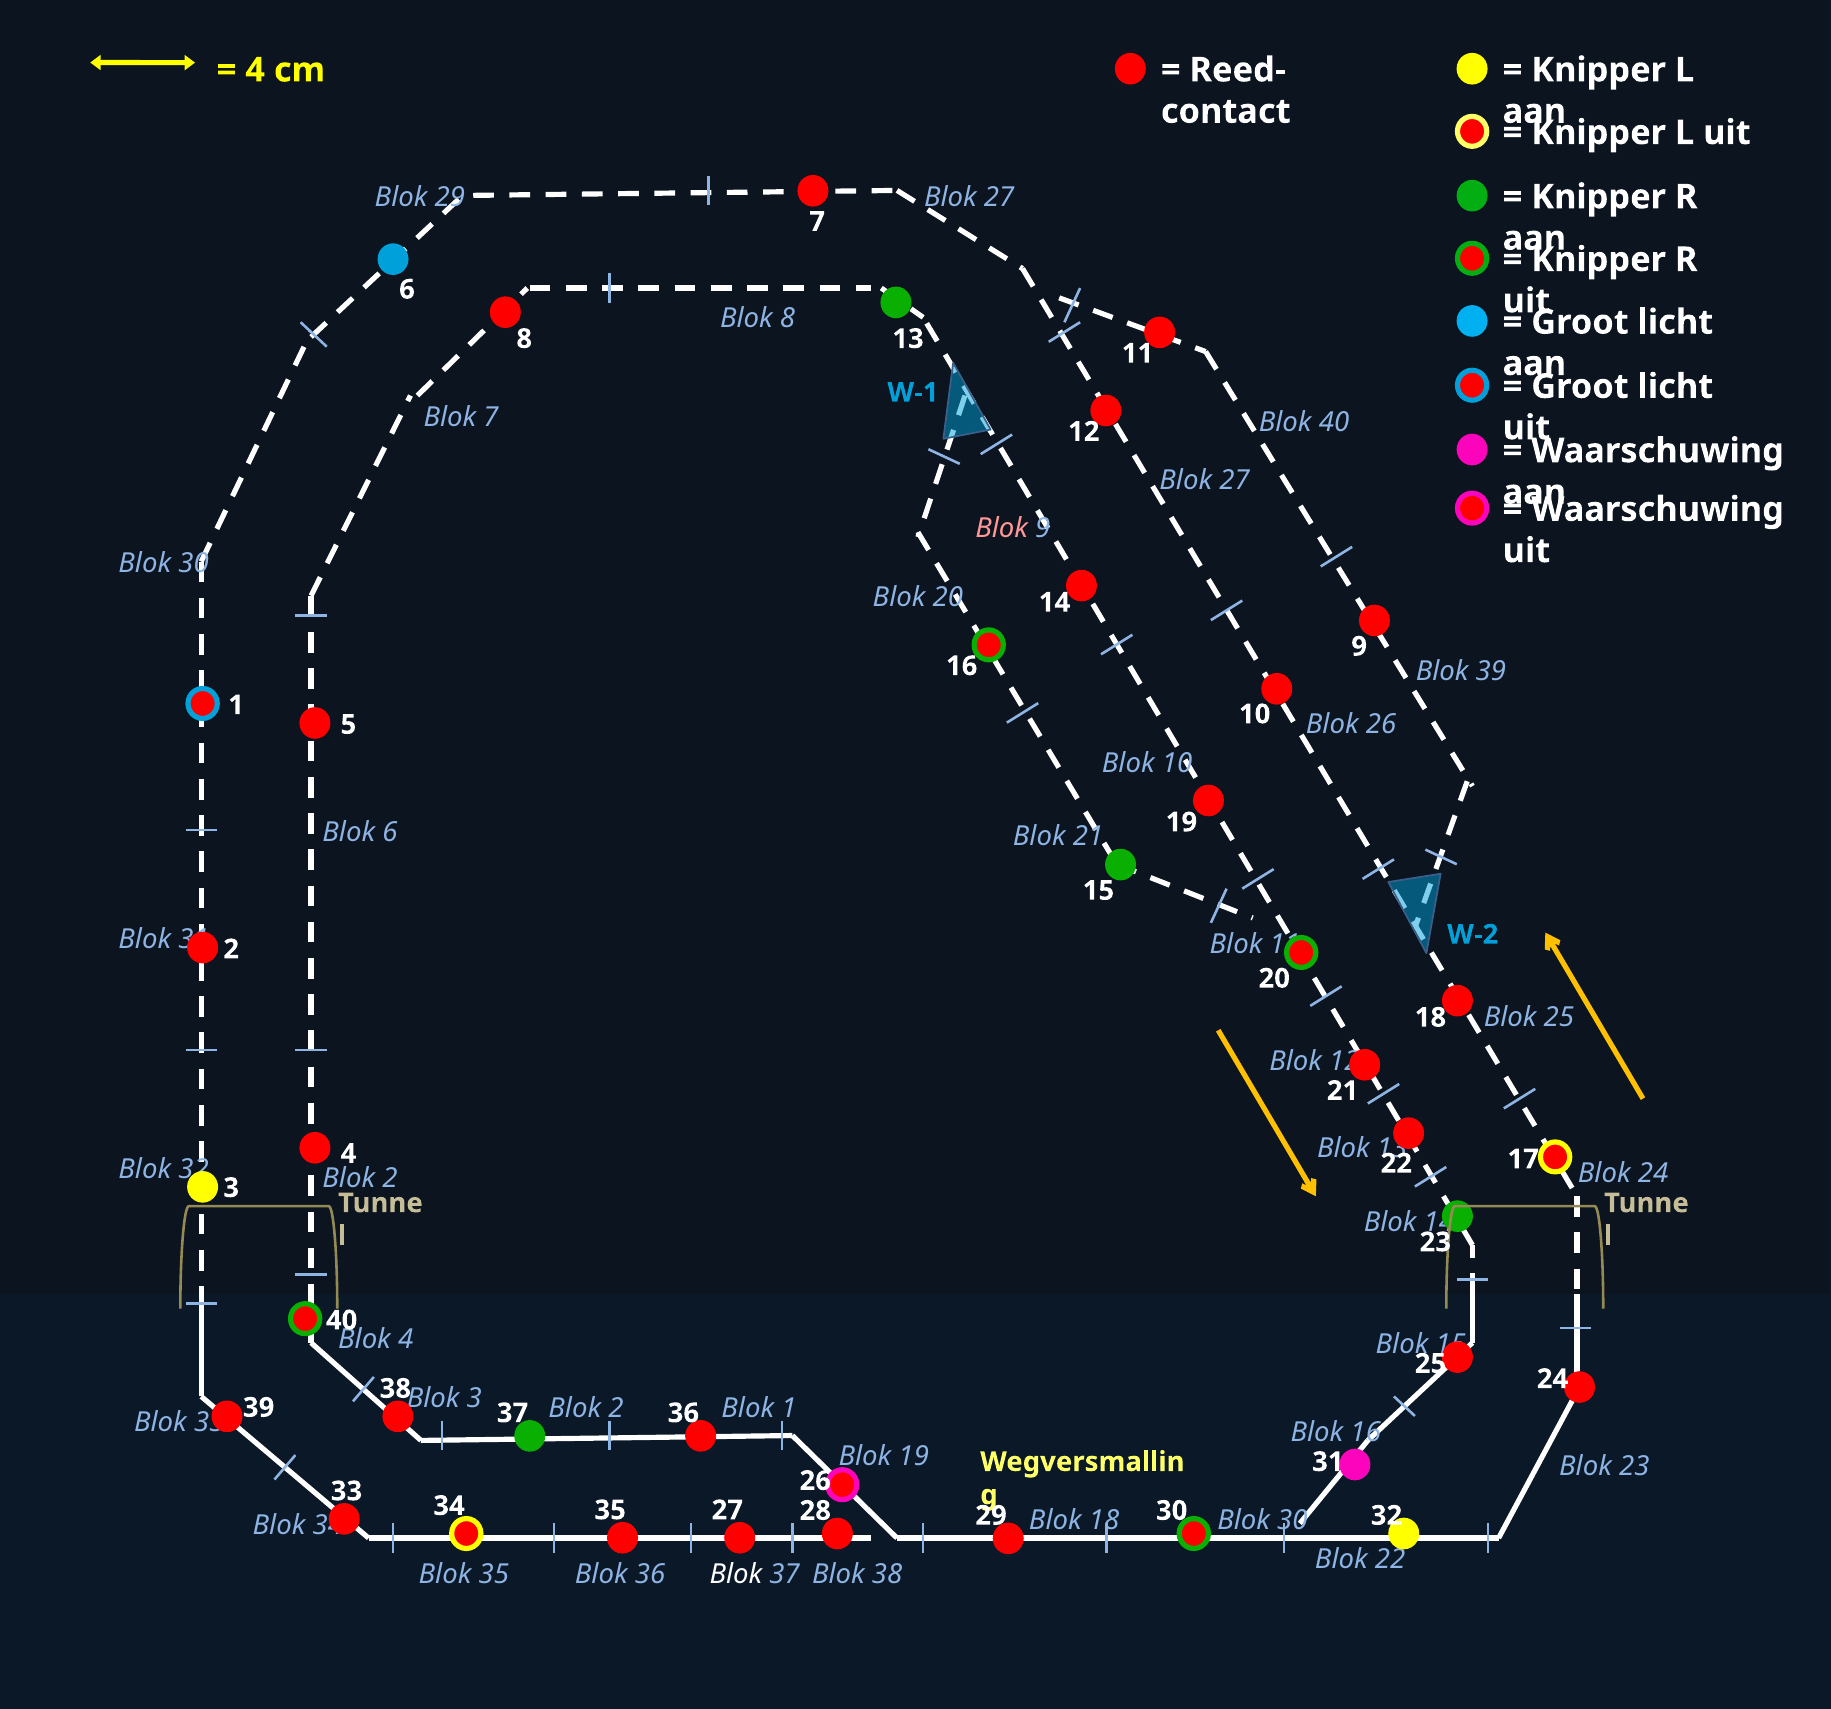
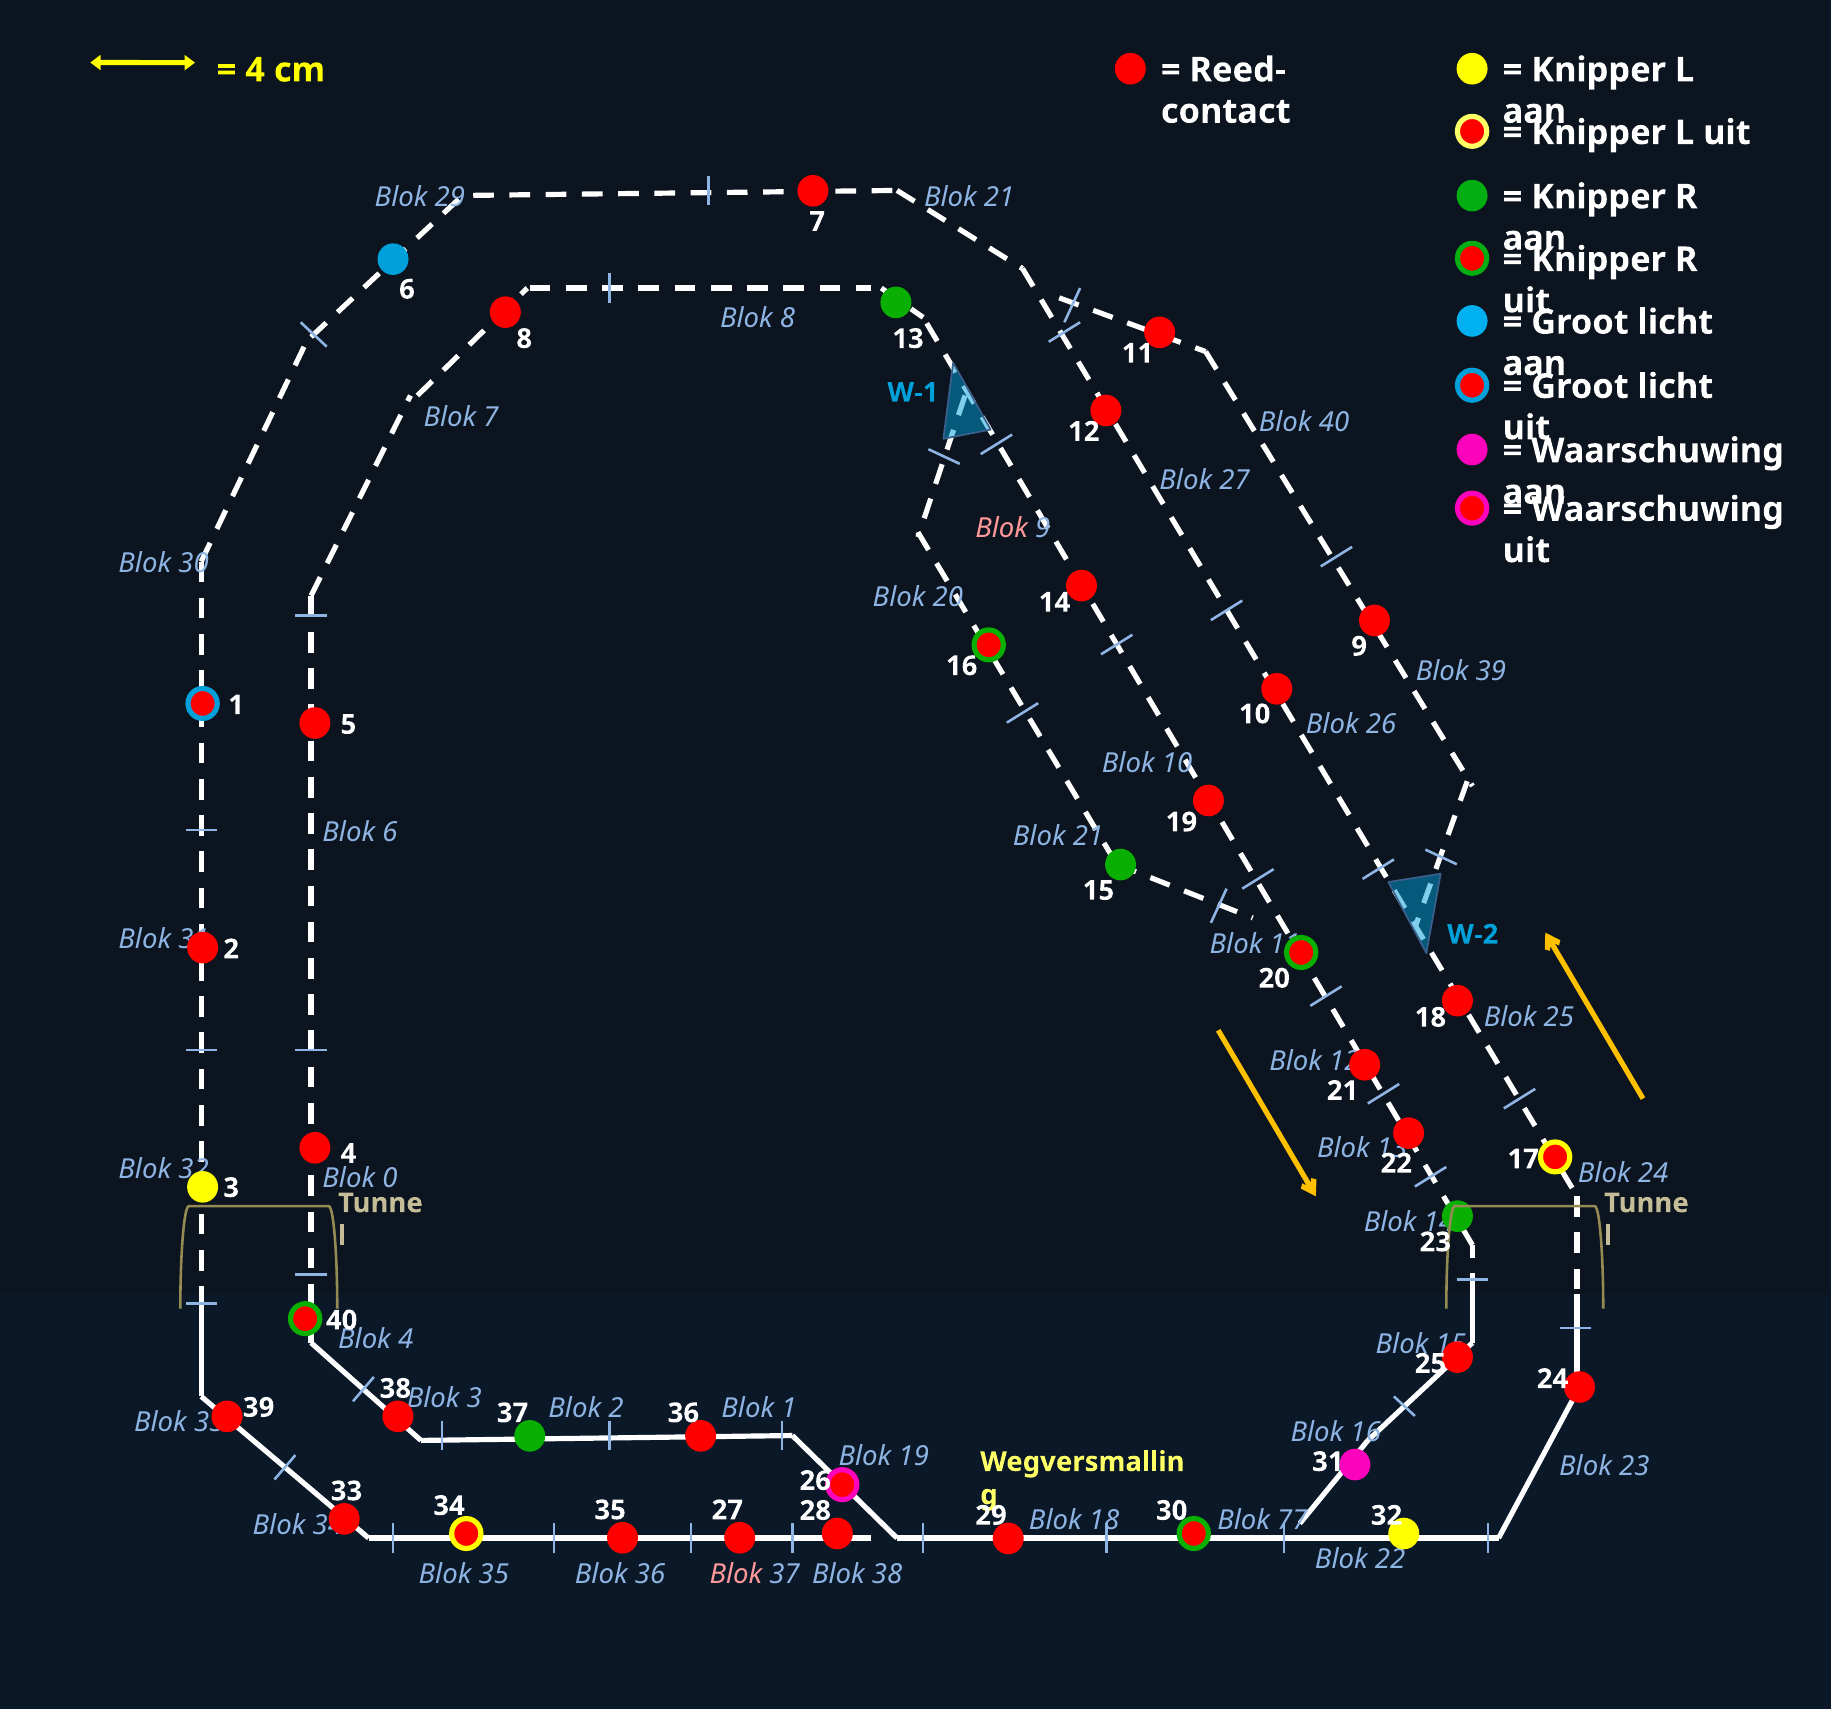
27 at (999, 197): 27 -> 21
2 at (390, 1178): 2 -> 0
30 at (1292, 1520): 30 -> 77
Blok at (736, 1574) colour: white -> pink
